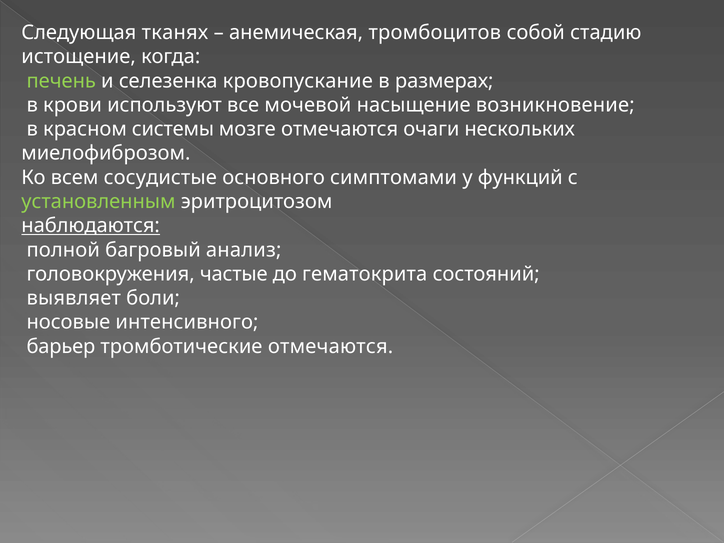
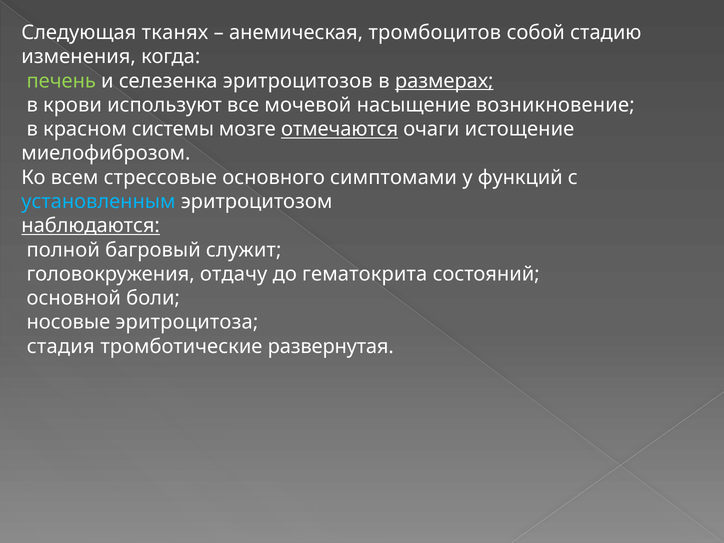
истощение: истощение -> изменения
кровопускание: кровопускание -> эритроцитозов
размерах underline: none -> present
отмечаются at (340, 129) underline: none -> present
нескольких: нескольких -> истощение
сосудистые: сосудистые -> стрессовые
установленным colour: light green -> light blue
анализ: анализ -> служит
частые: частые -> отдачу
выявляет: выявляет -> основной
интенсивного: интенсивного -> эритроцитоза
барьер: барьер -> стадия
тромботические отмечаются: отмечаются -> развернутая
